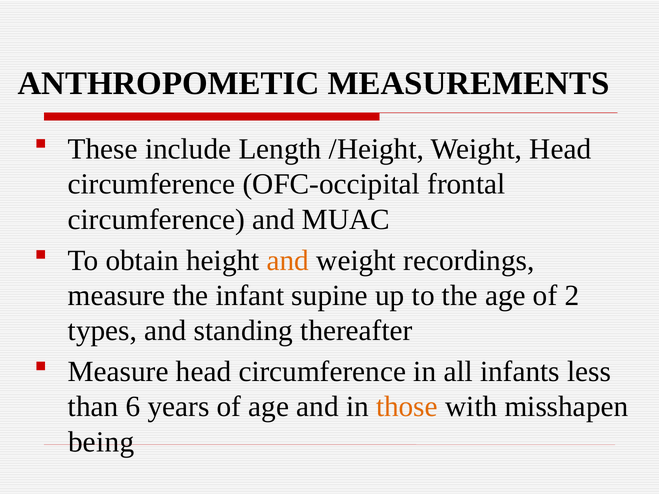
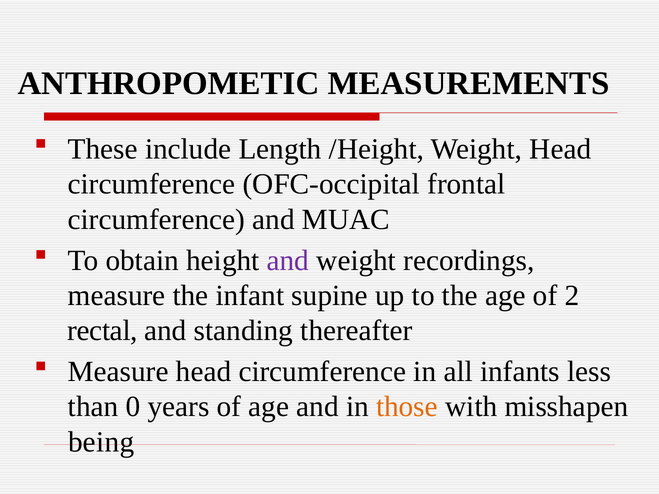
and at (288, 261) colour: orange -> purple
types: types -> rectal
6: 6 -> 0
